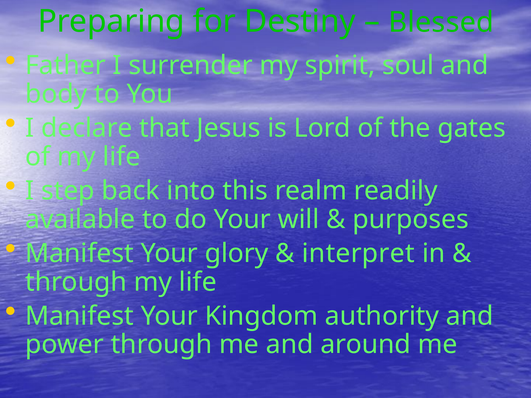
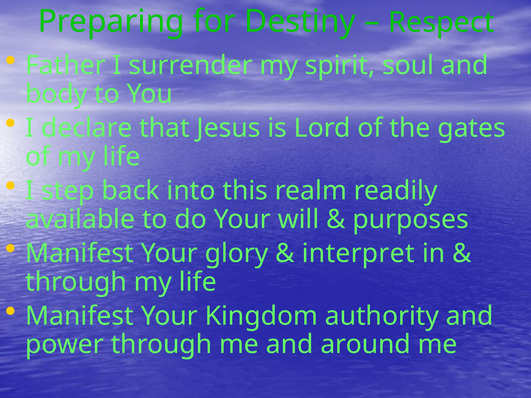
Blessed: Blessed -> Respect
